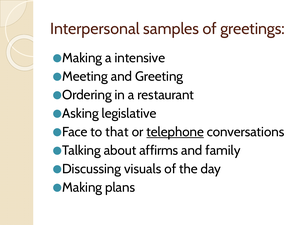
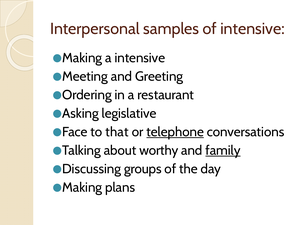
of greetings: greetings -> intensive
affirms: affirms -> worthy
family underline: none -> present
visuals: visuals -> groups
